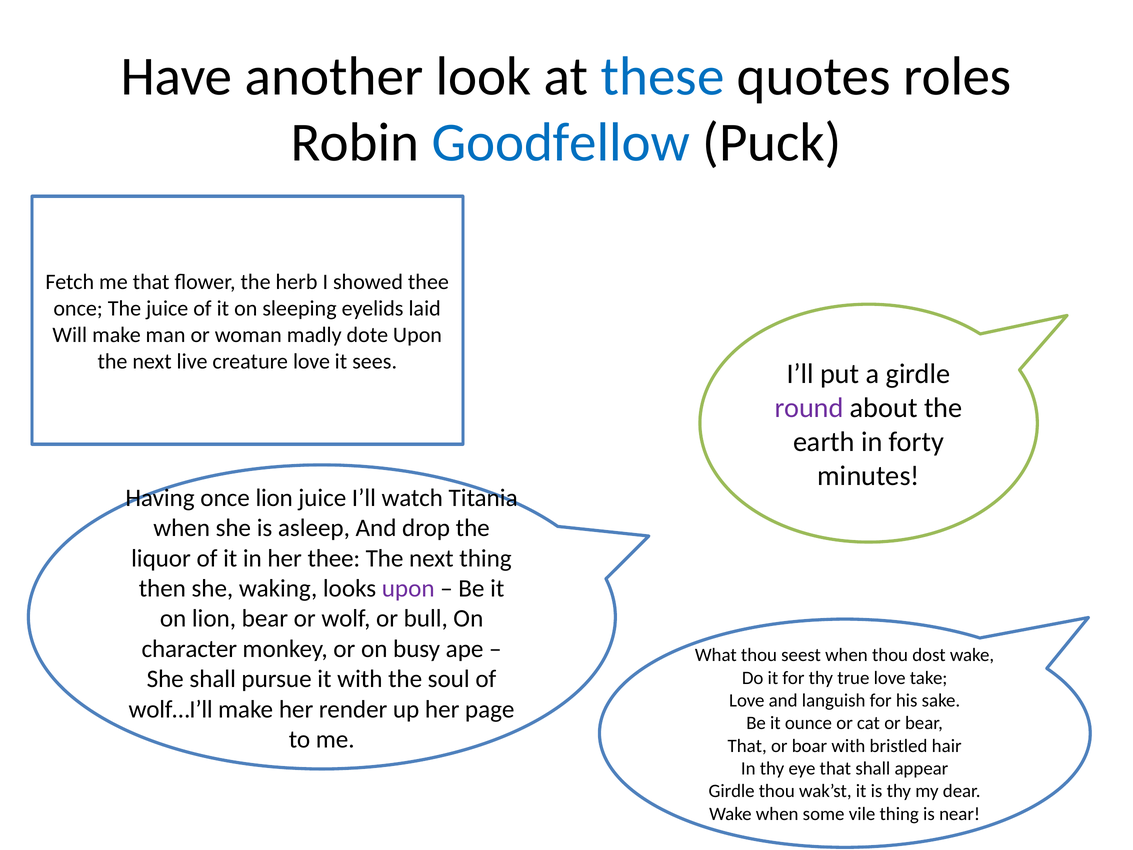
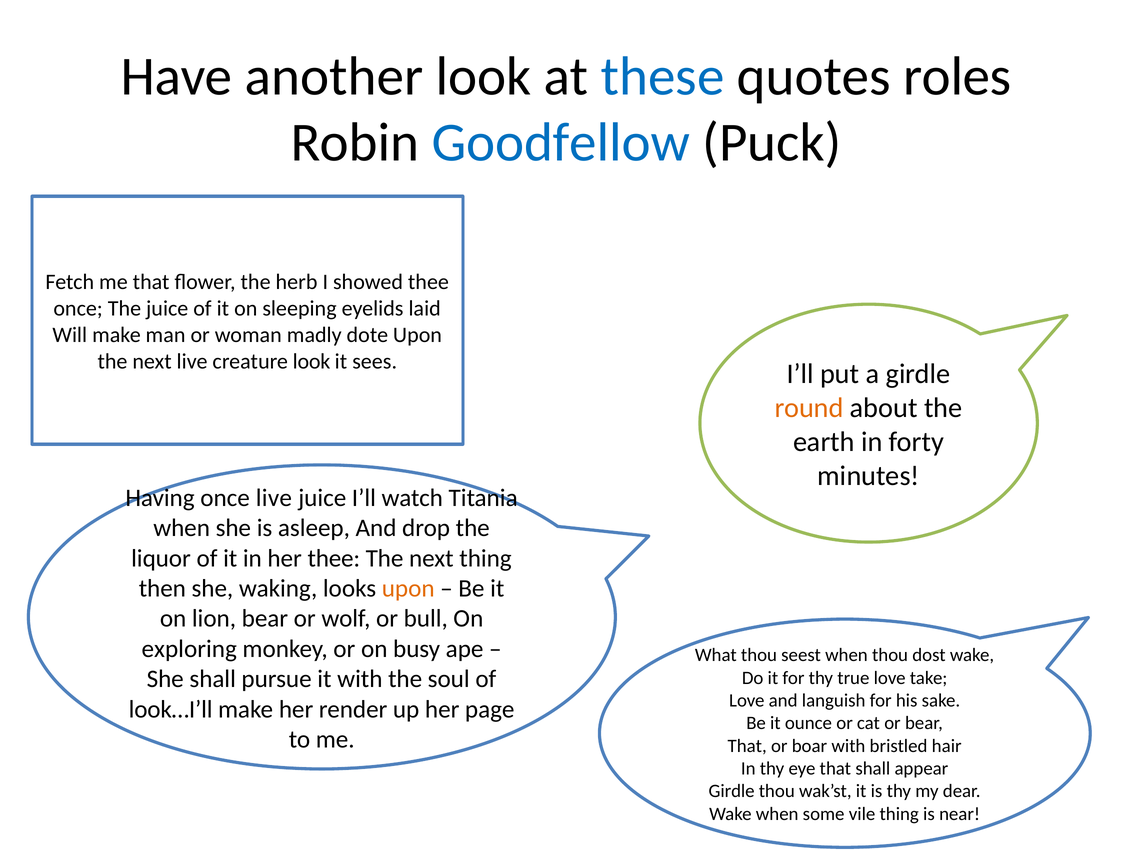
creature love: love -> look
round colour: purple -> orange
once lion: lion -> live
upon at (408, 588) colour: purple -> orange
character: character -> exploring
wolf…I’ll: wolf…I’ll -> look…I’ll
